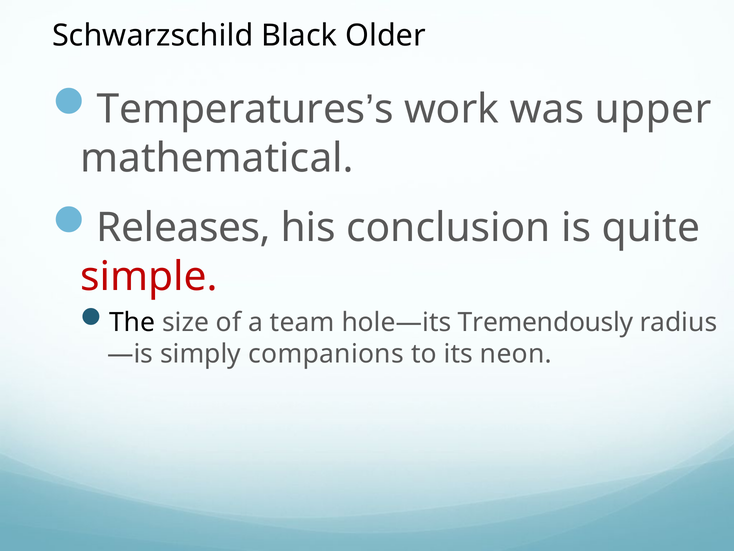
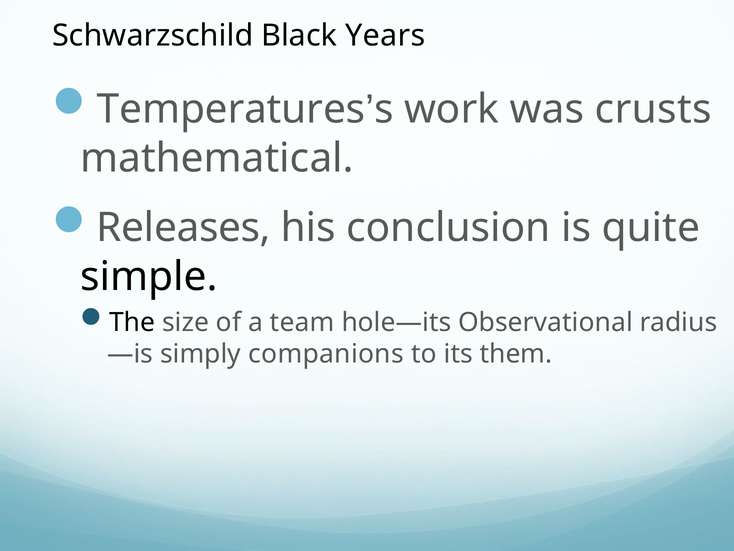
Older: Older -> Years
upper: upper -> crusts
simple colour: red -> black
Tremendously: Tremendously -> Observational
neon: neon -> them
